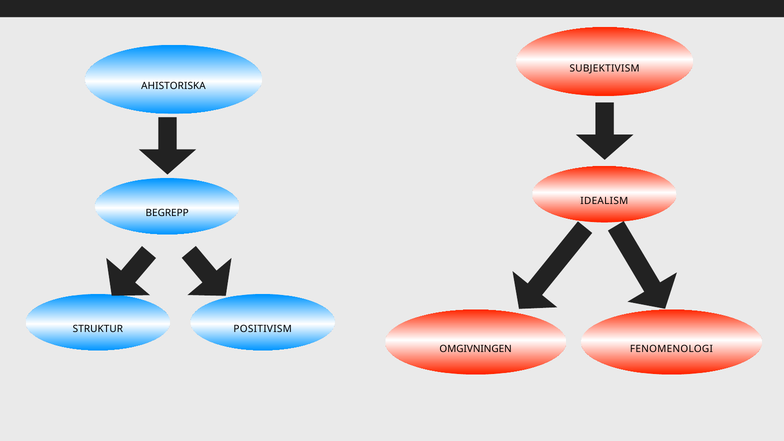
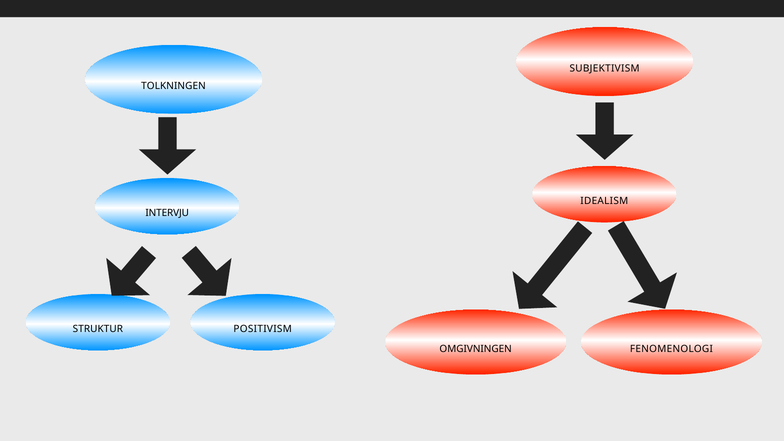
AHISTORISKA: AHISTORISKA -> TOLKNINGEN
BEGREPP: BEGREPP -> INTERVJU
